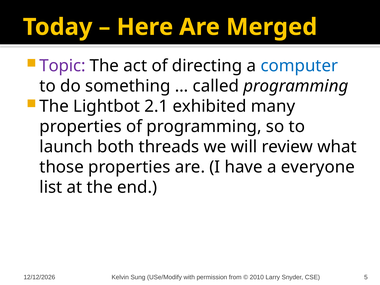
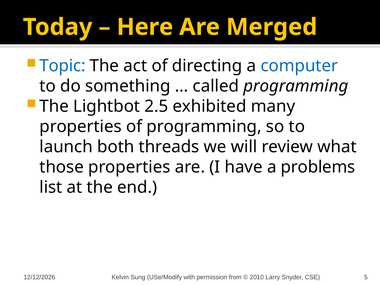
Topic colour: purple -> blue
2.1: 2.1 -> 2.5
everyone: everyone -> problems
